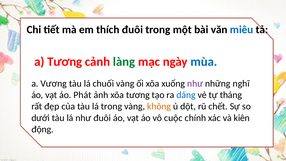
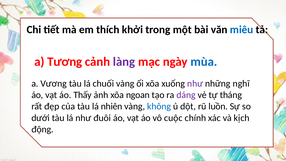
thích đuôi: đuôi -> khởi
làng colour: green -> purple
Phát: Phát -> Thấy
xõa tương: tương -> ngoan
dáng colour: blue -> purple
lá trong: trong -> nhiên
không colour: orange -> blue
chết: chết -> luồn
kiên: kiên -> kịch
